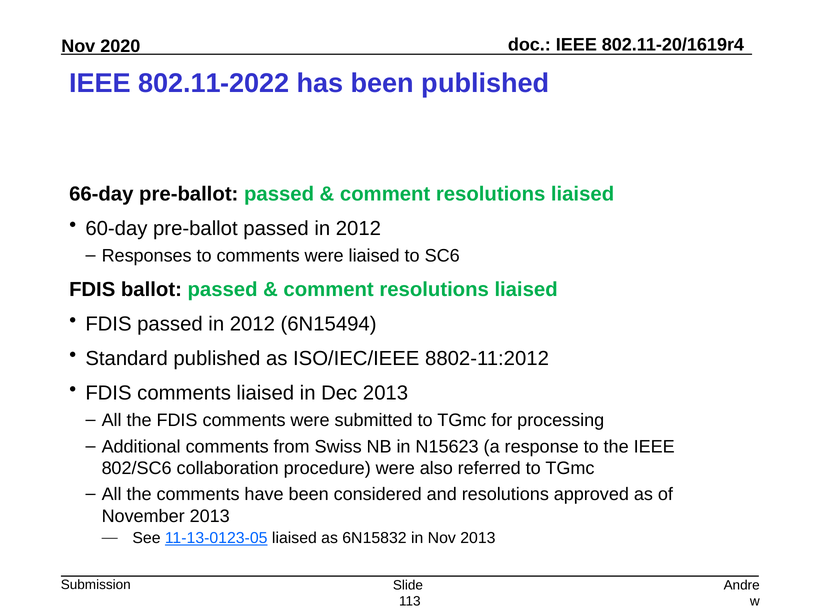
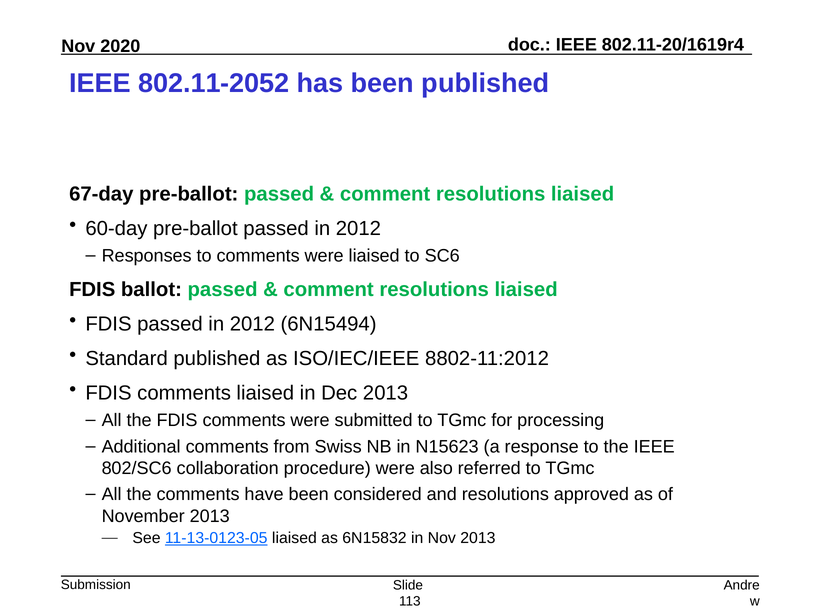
802.11-2022: 802.11-2022 -> 802.11-2052
66-day: 66-day -> 67-day
